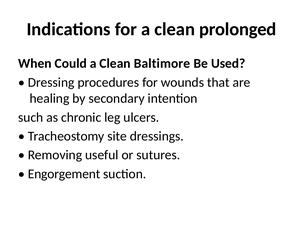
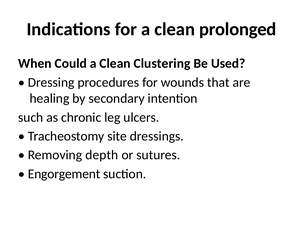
Baltimore: Baltimore -> Clustering
useful: useful -> depth
